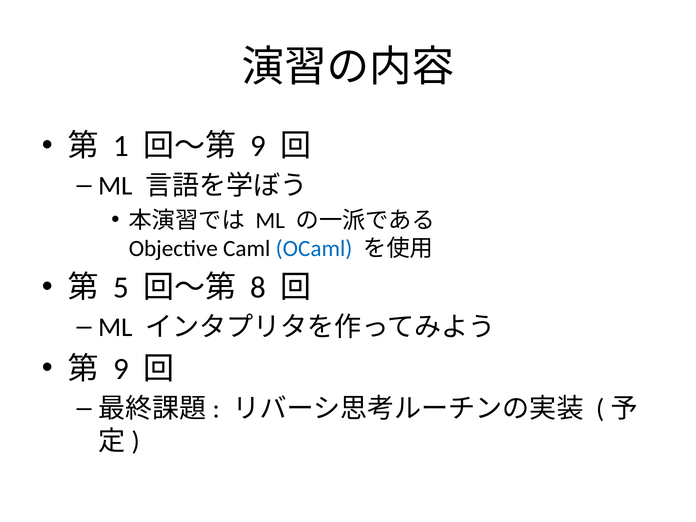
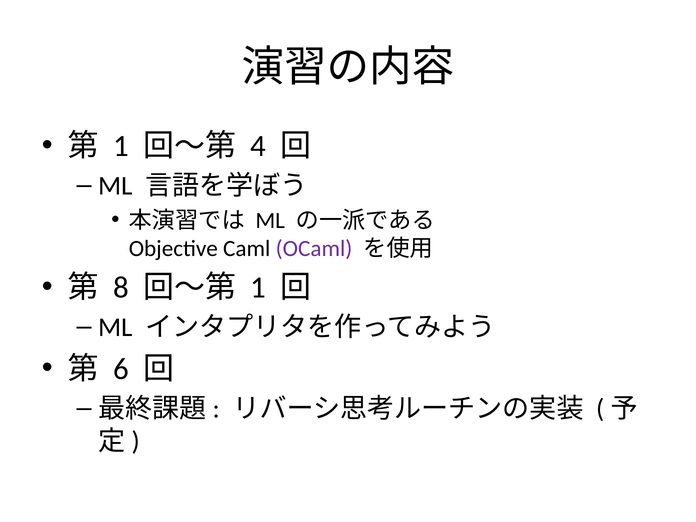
9 at (258, 146): 9 -> 4
OCaml colour: blue -> purple
5: 5 -> 8
8 at (258, 288): 8 -> 1
9 at (121, 369): 9 -> 6
